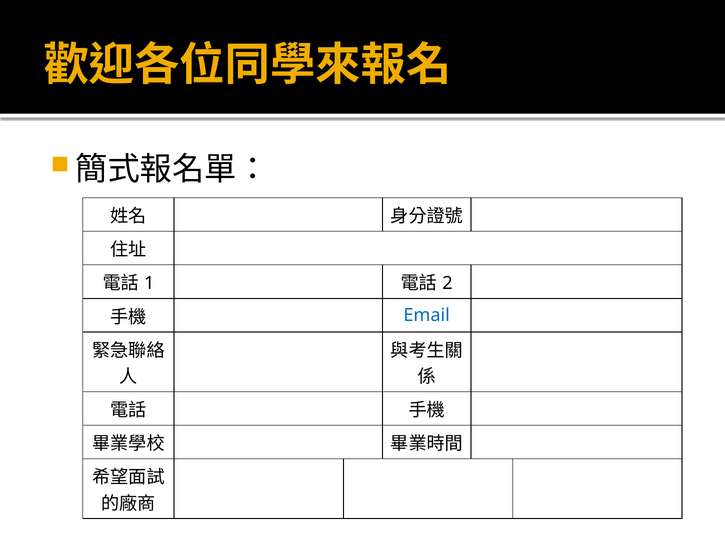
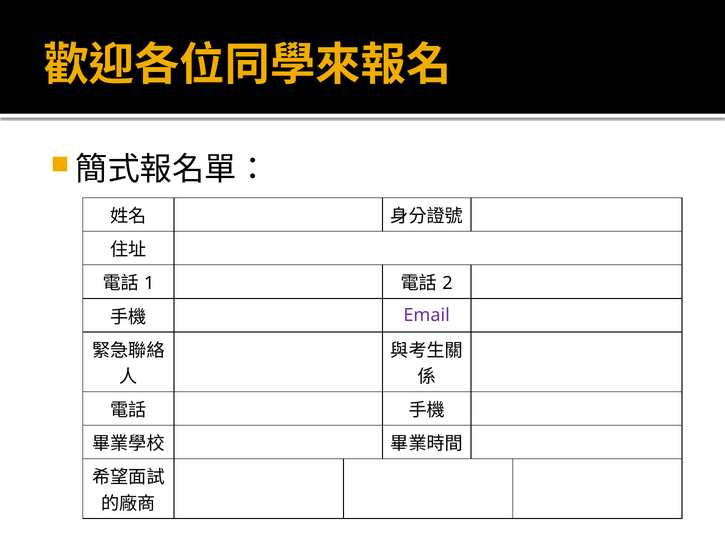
Email colour: blue -> purple
